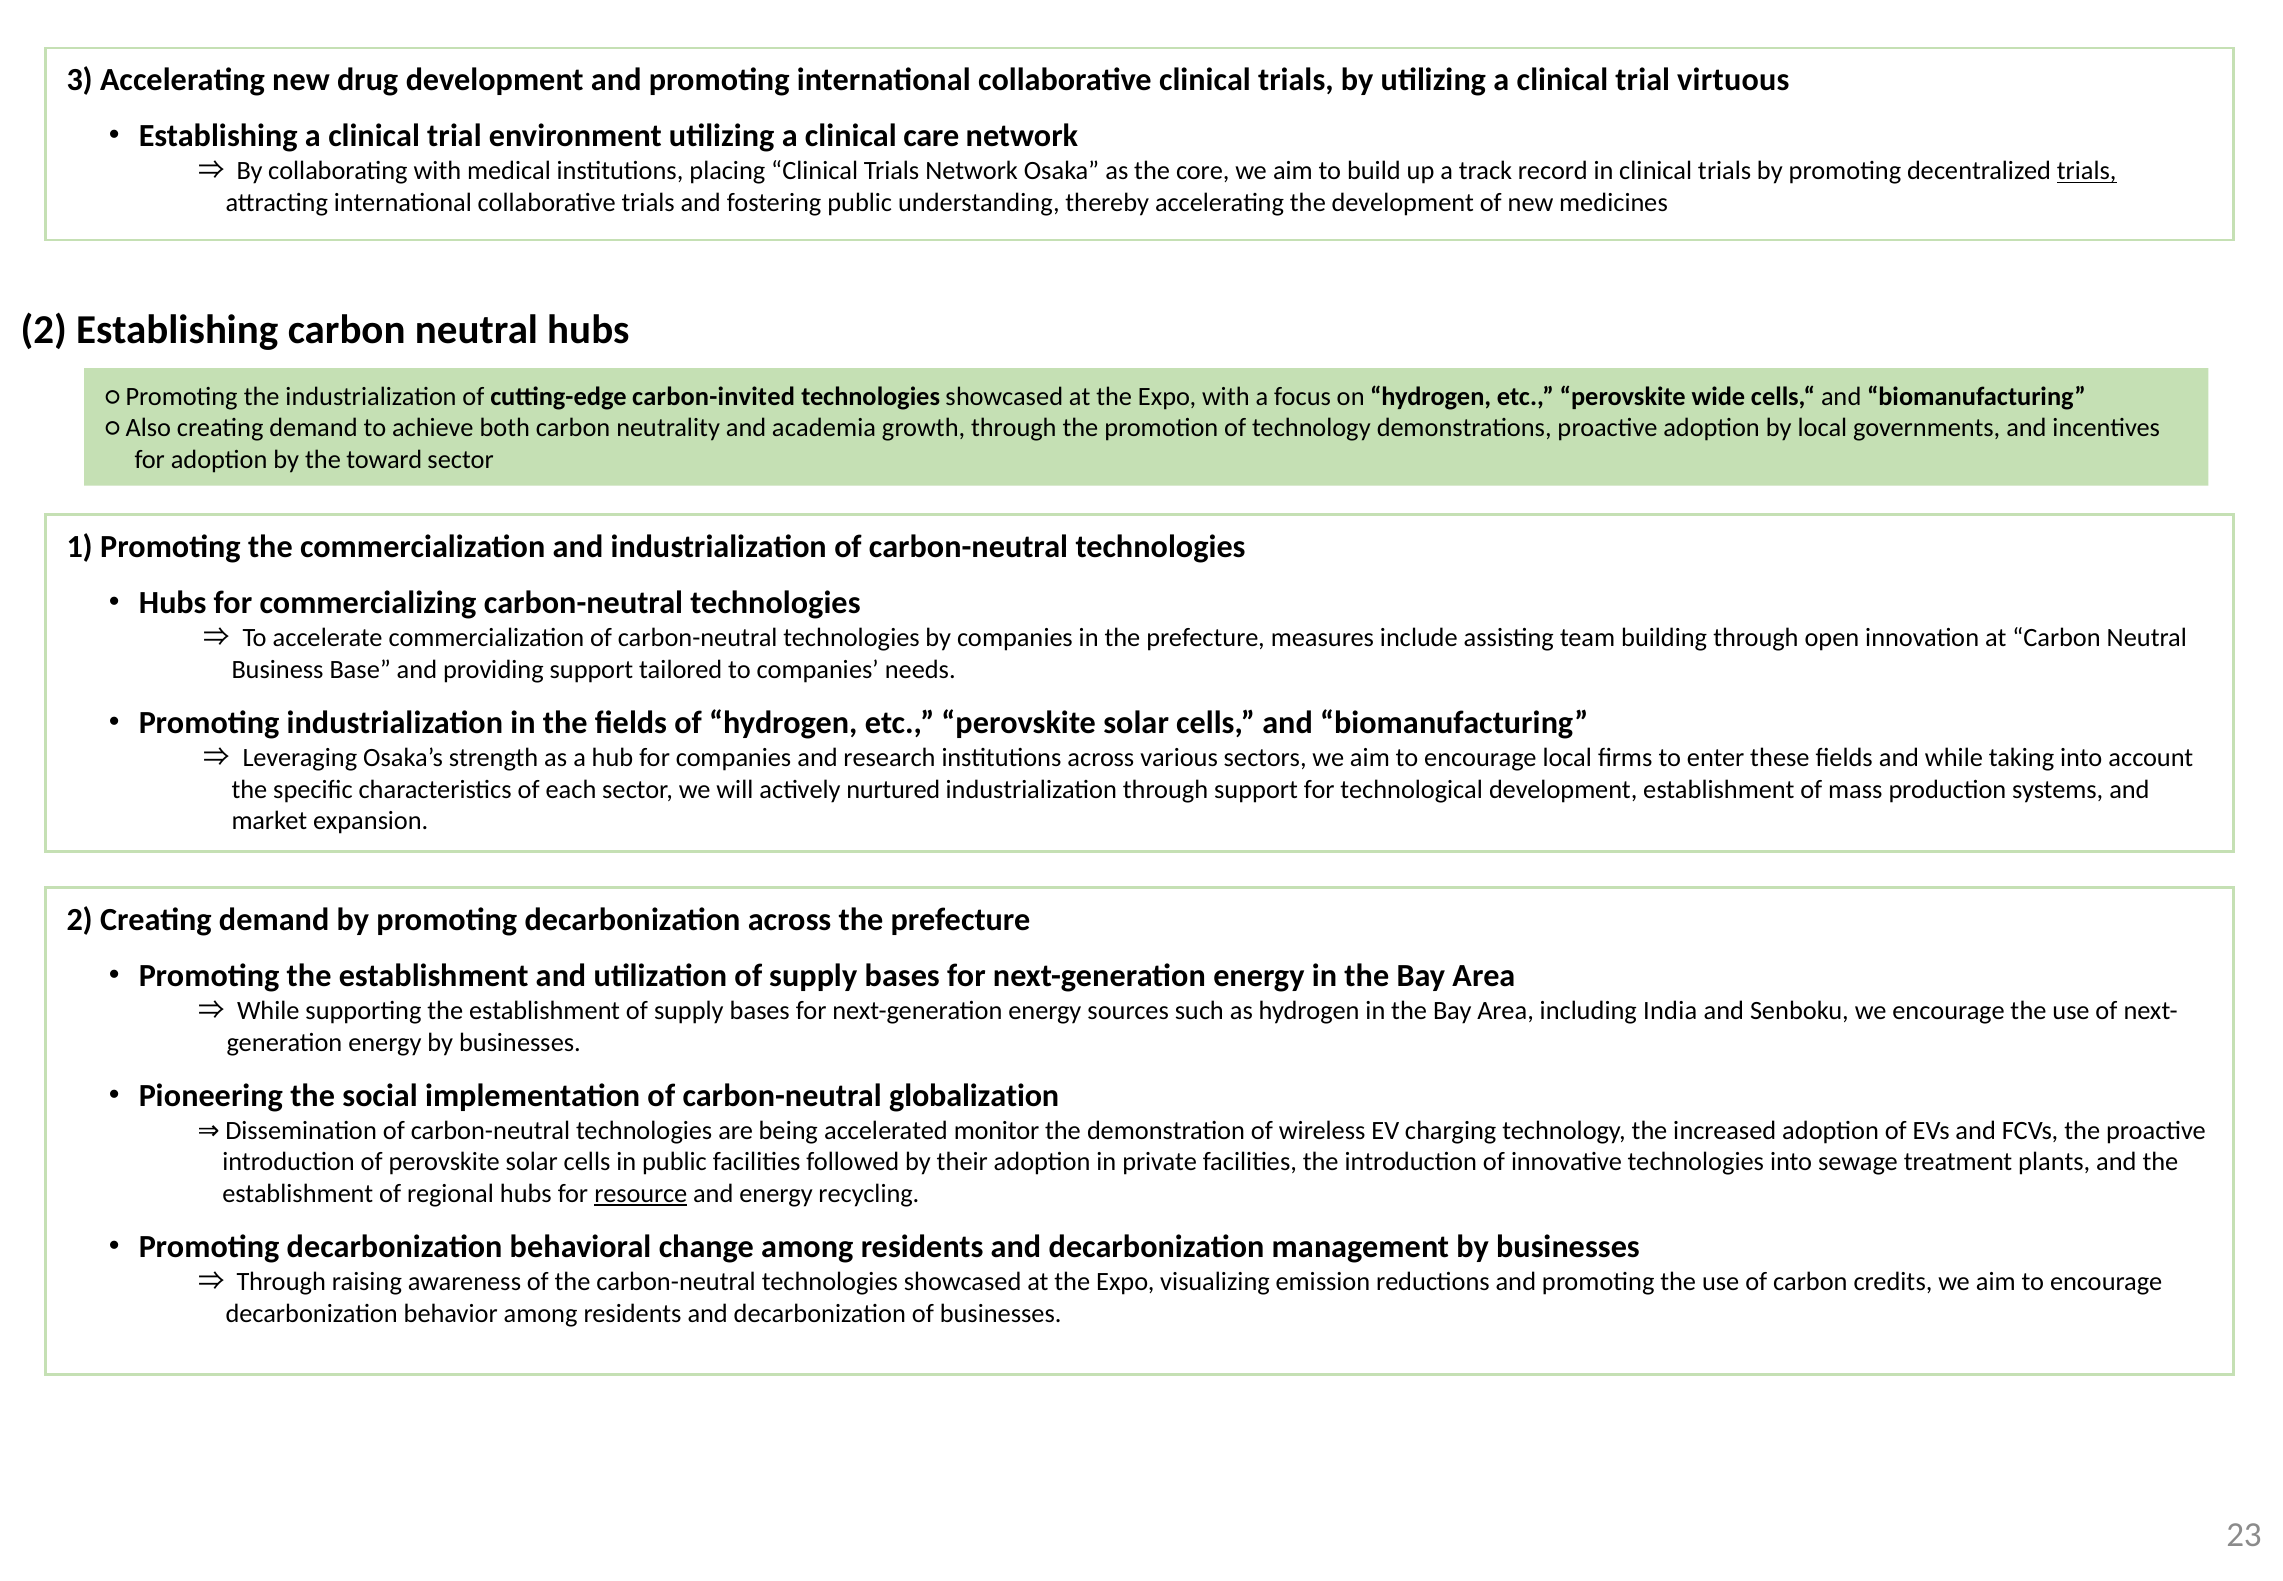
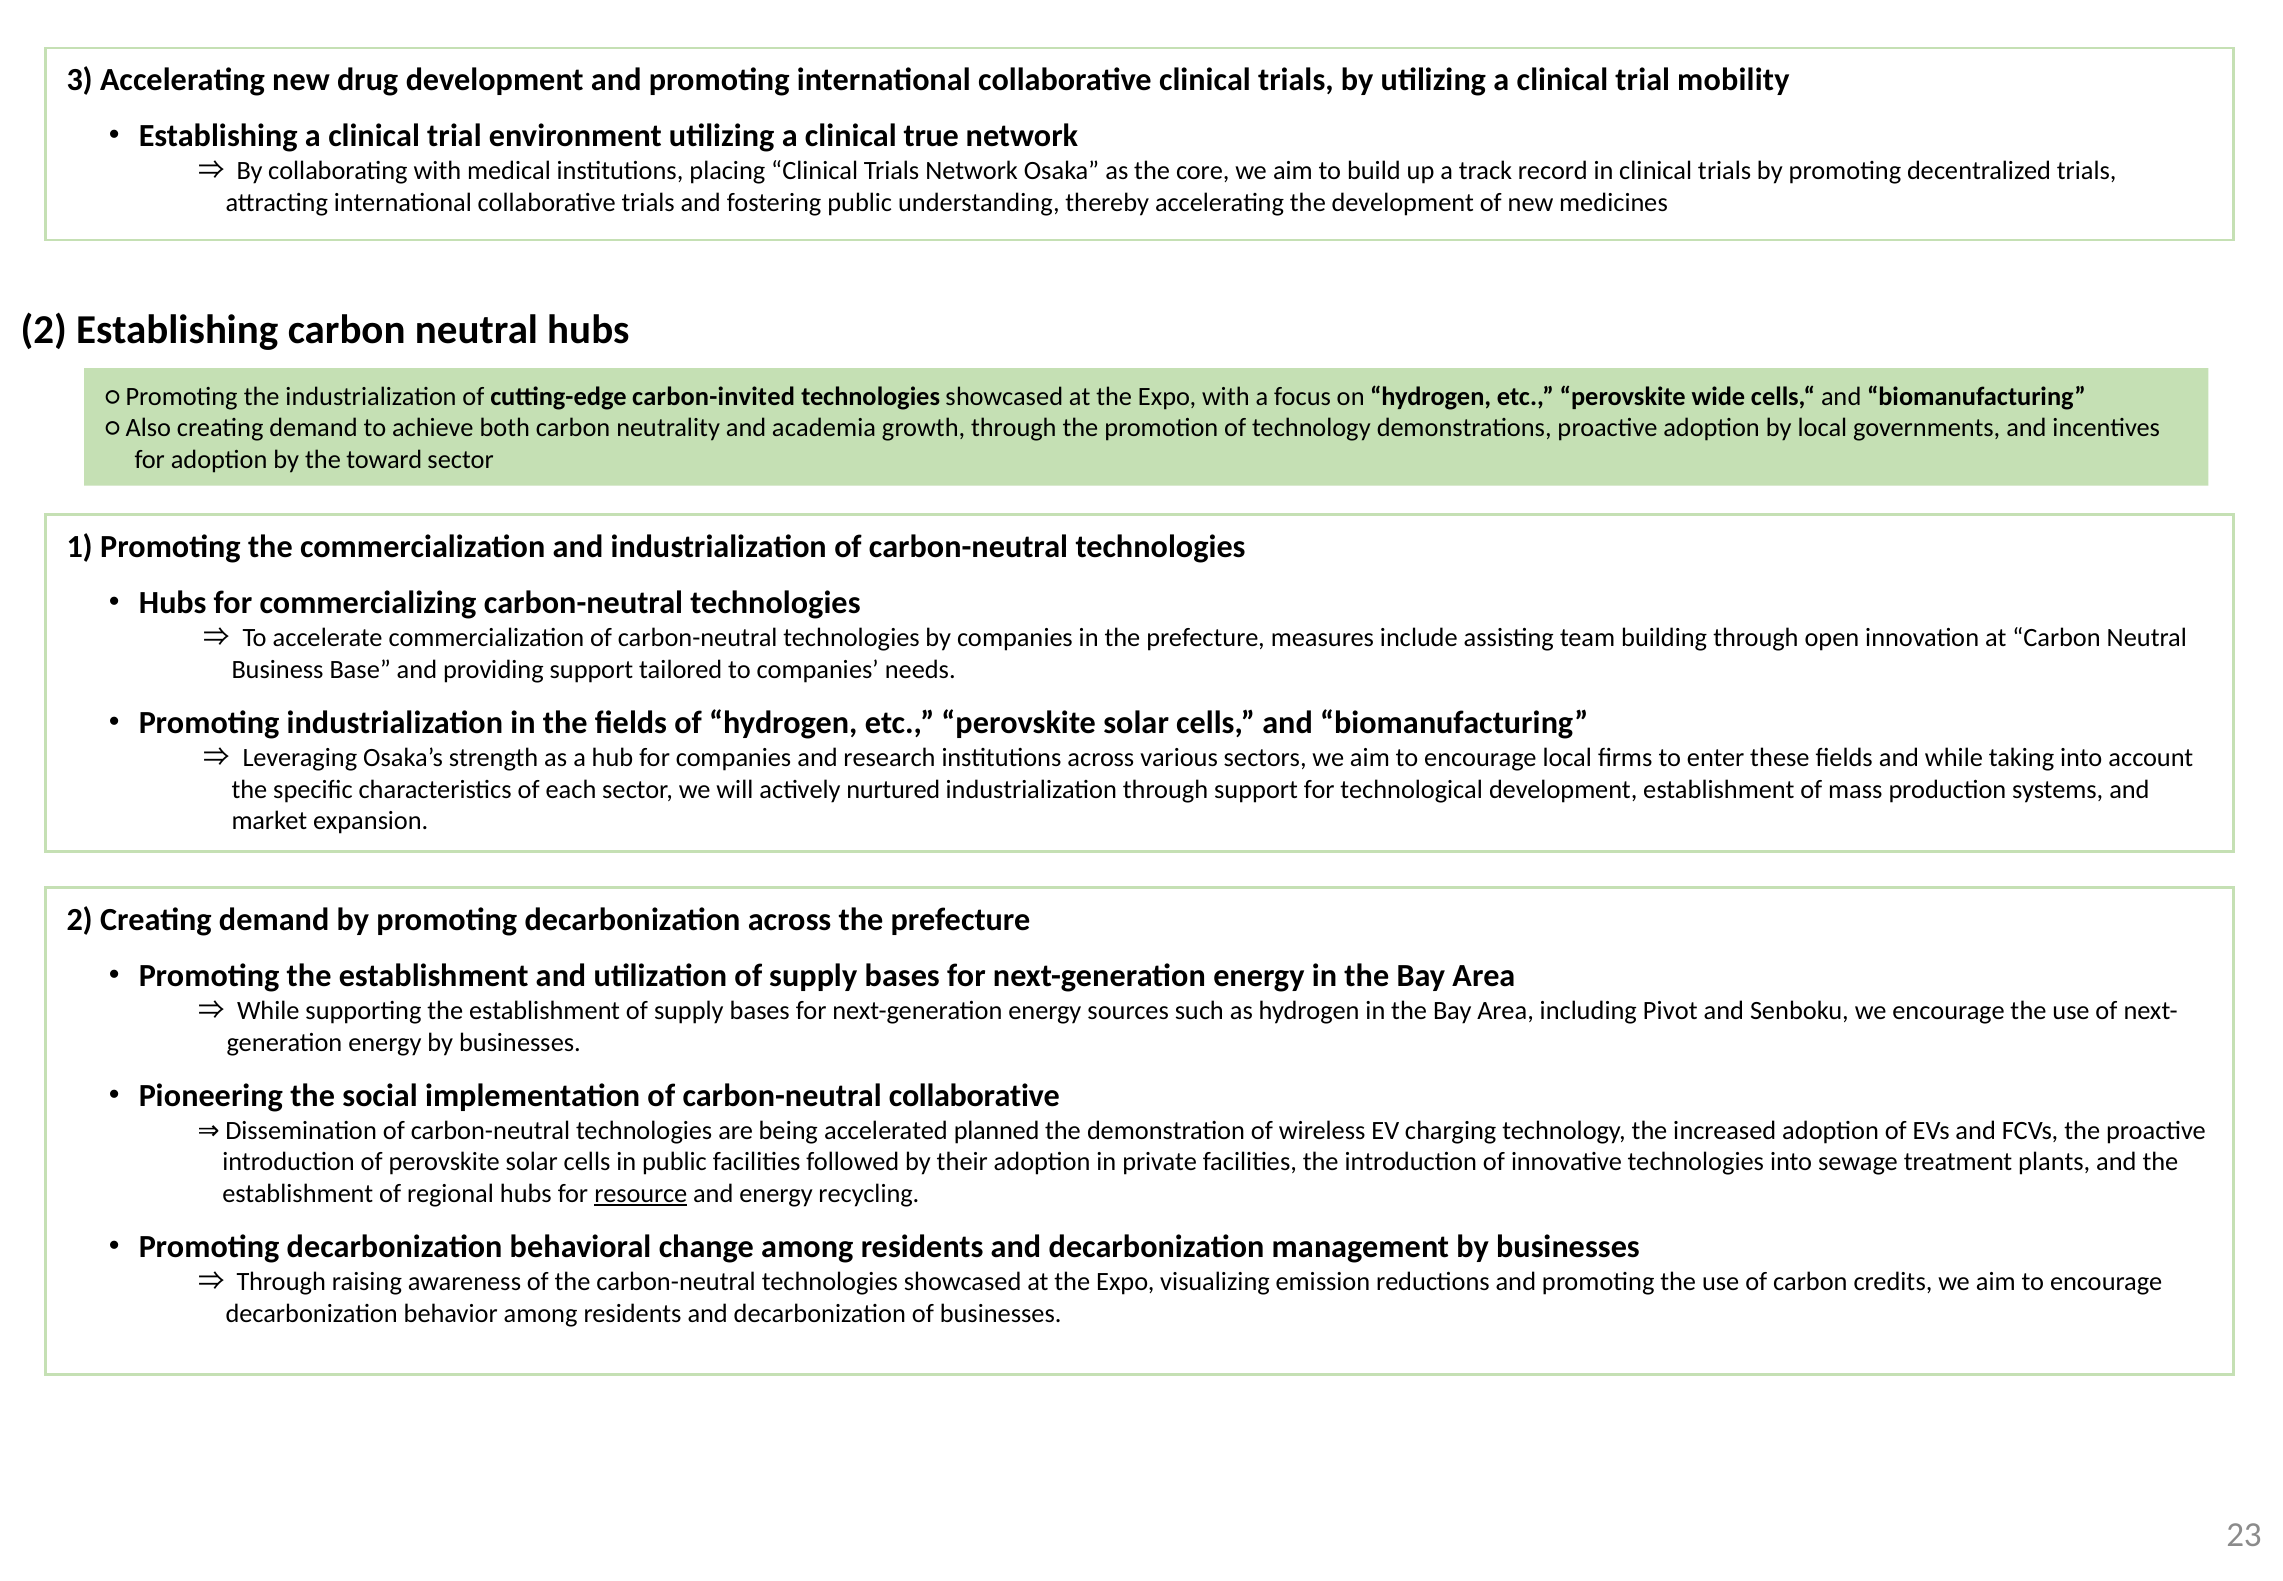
virtuous: virtuous -> mobility
care: care -> true
trials at (2087, 171) underline: present -> none
India: India -> Pivot
carbon-neutral globalization: globalization -> collaborative
monitor: monitor -> planned
